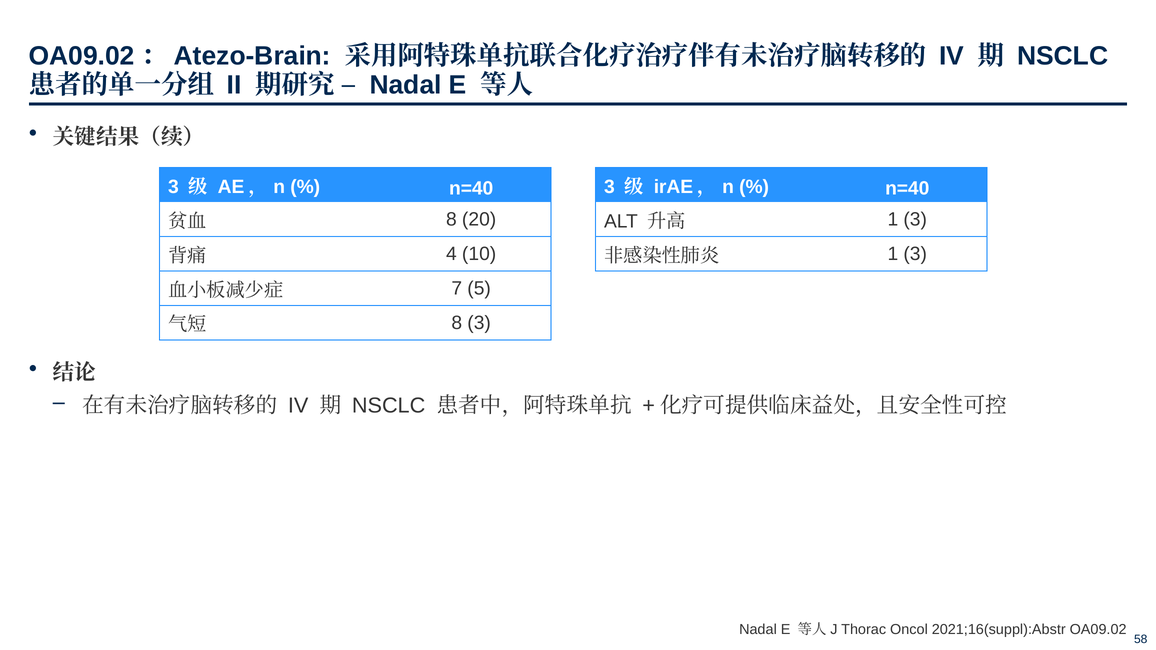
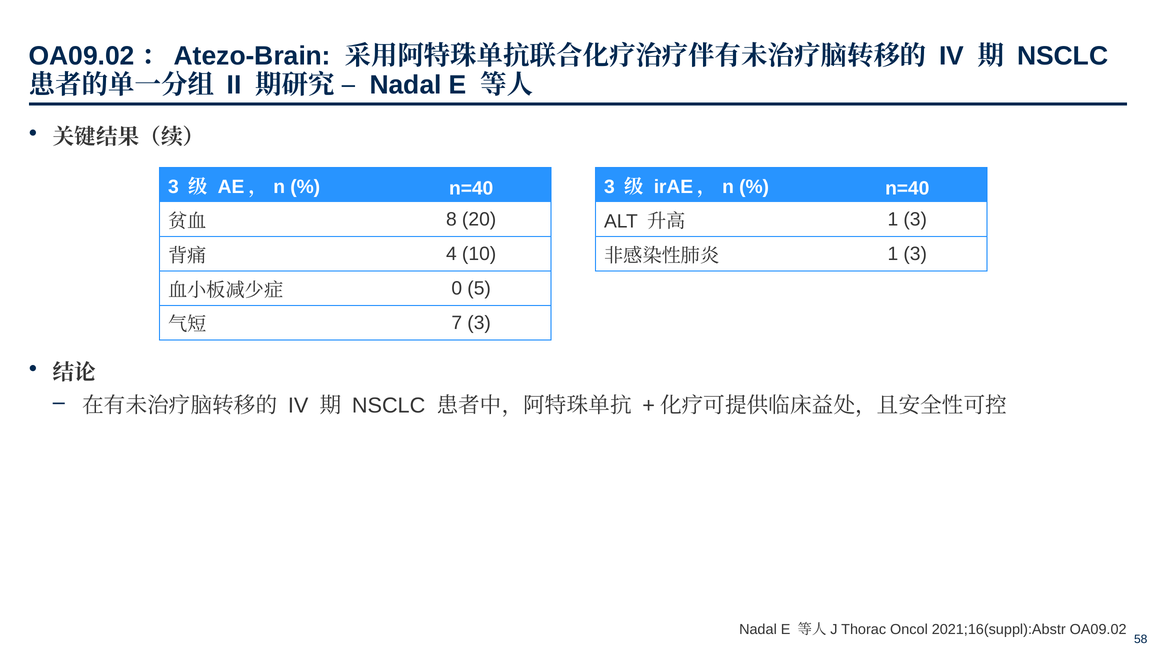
7: 7 -> 0
8 at (457, 323): 8 -> 7
